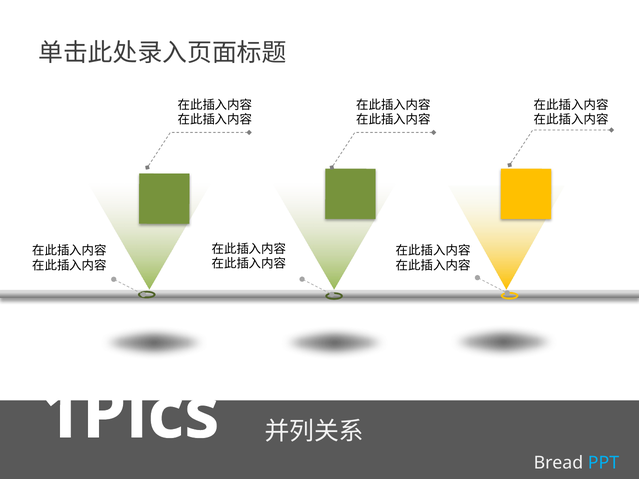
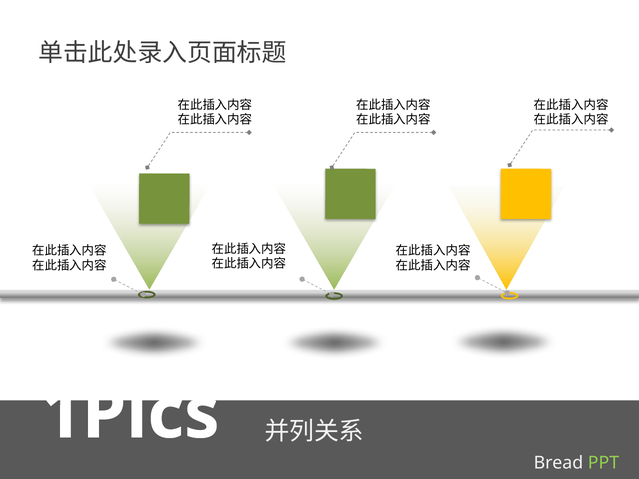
PPT colour: light blue -> light green
